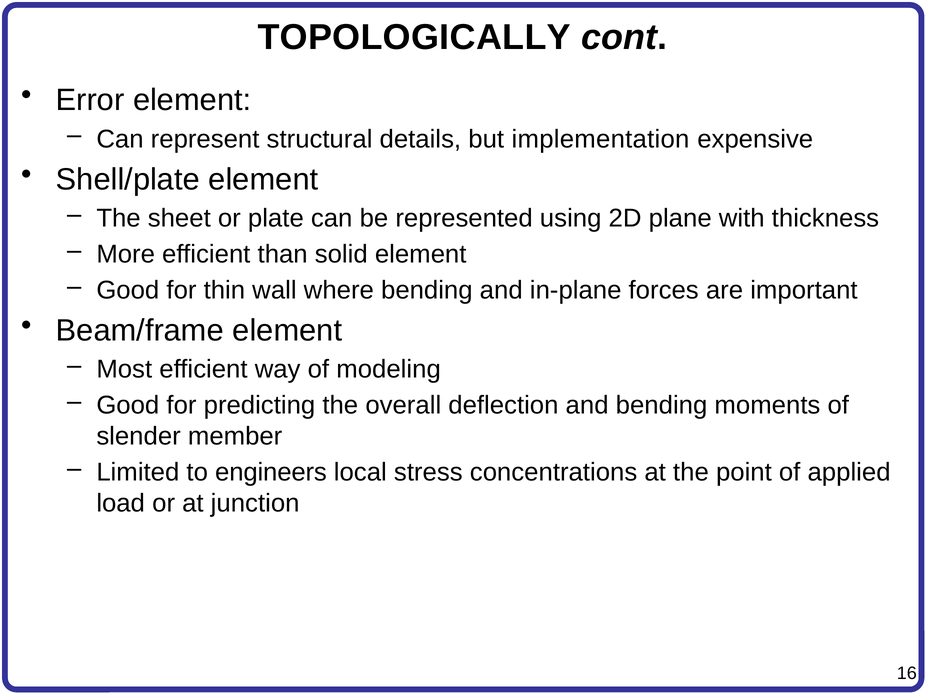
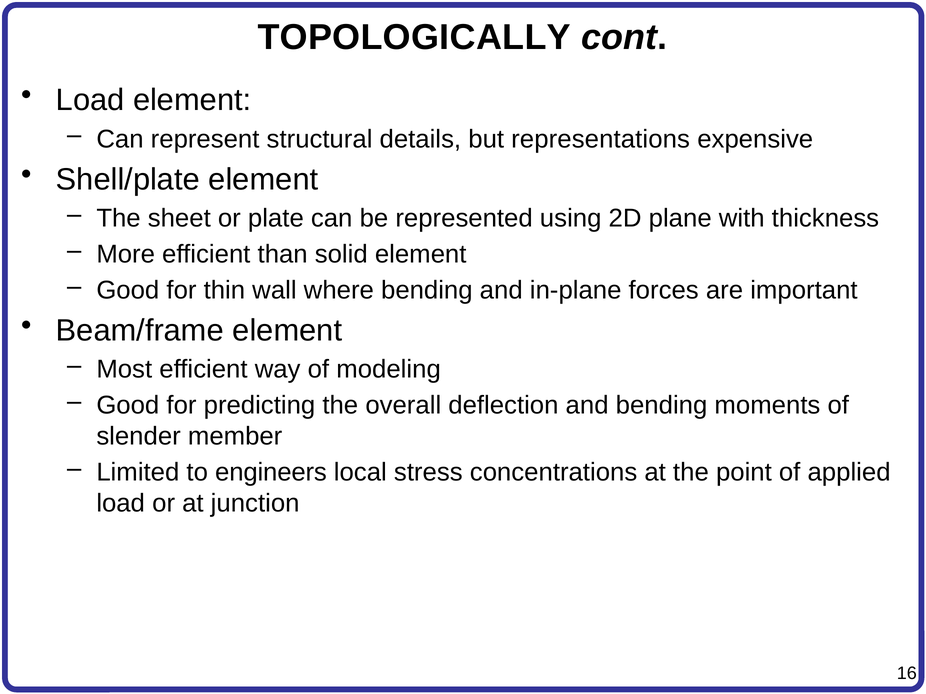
Error at (90, 100): Error -> Load
implementation: implementation -> representations
